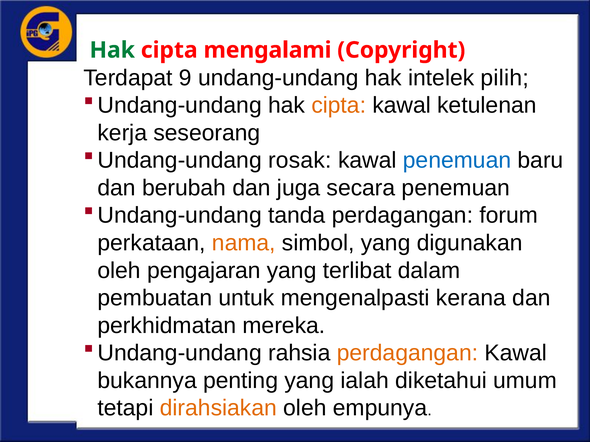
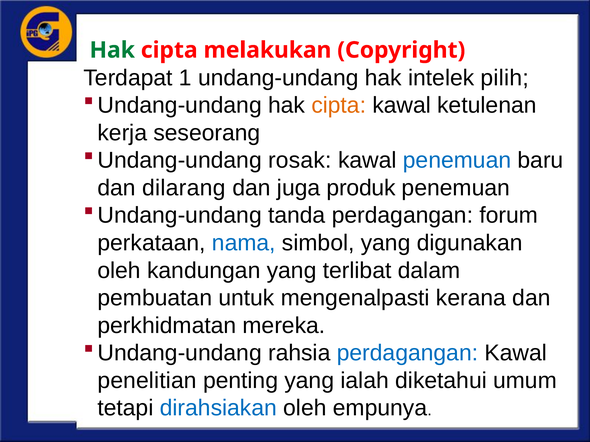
mengalami: mengalami -> melakukan
9: 9 -> 1
berubah: berubah -> dilarang
secara: secara -> produk
nama colour: orange -> blue
pengajaran: pengajaran -> kandungan
perdagangan at (407, 353) colour: orange -> blue
bukannya: bukannya -> penelitian
dirahsiakan colour: orange -> blue
